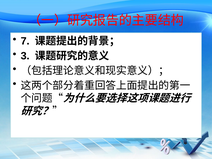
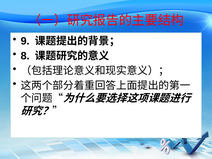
7: 7 -> 9
3: 3 -> 8
